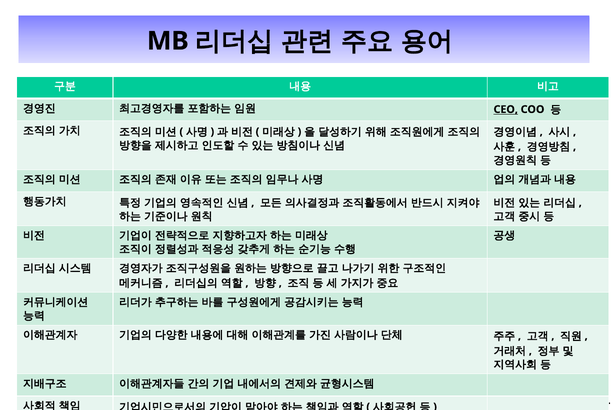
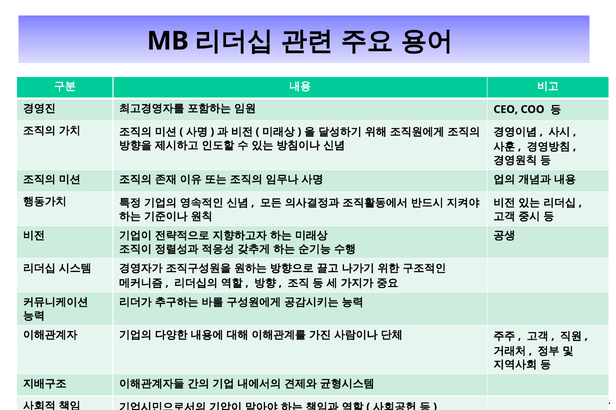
CEO underline: present -> none
